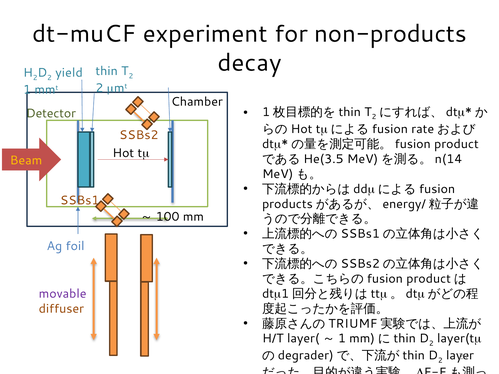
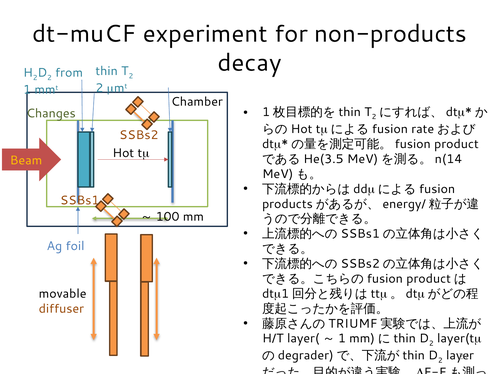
yield: yield -> from
Detector: Detector -> Changes
movable colour: purple -> black
